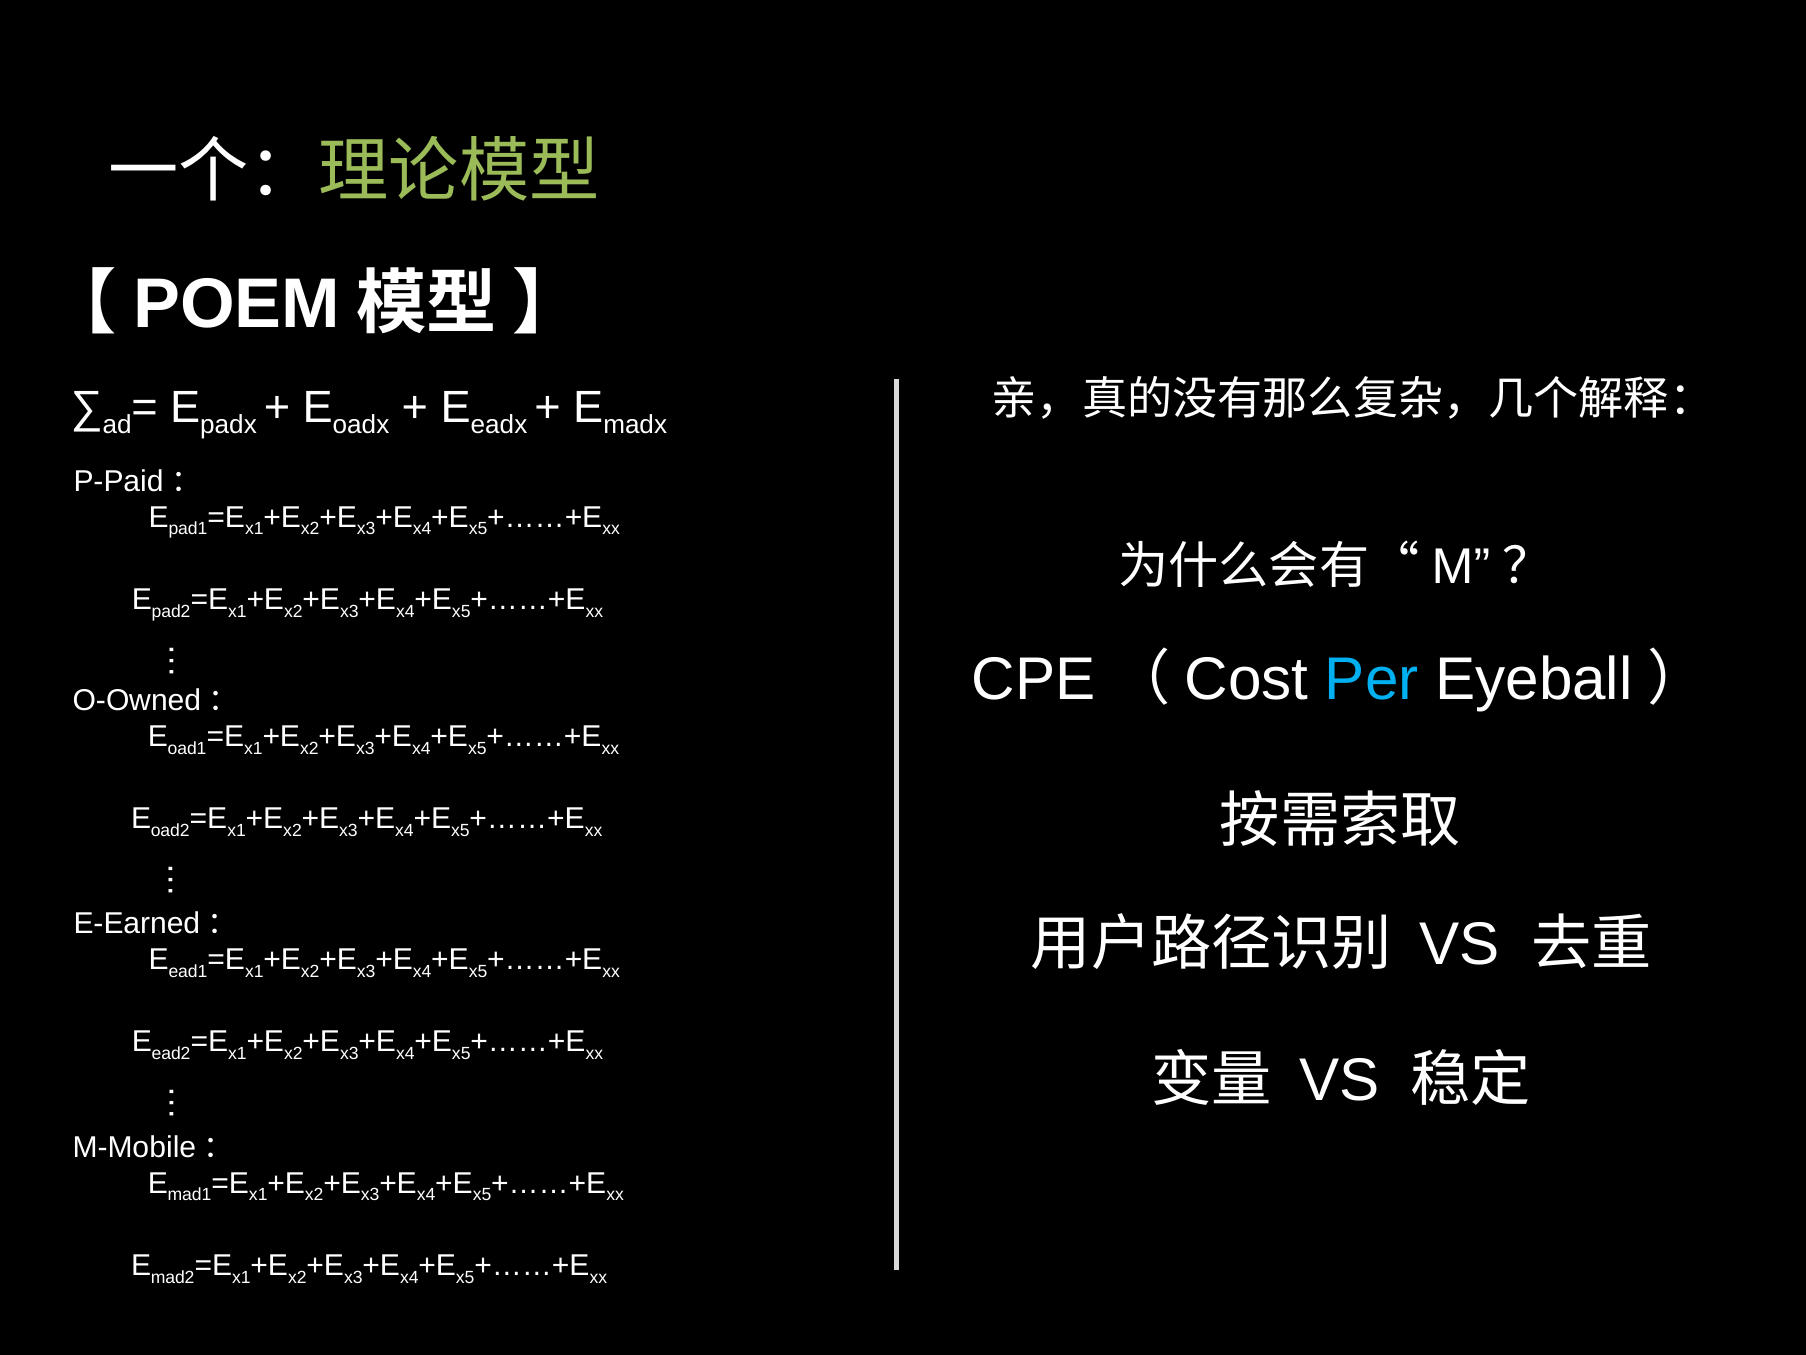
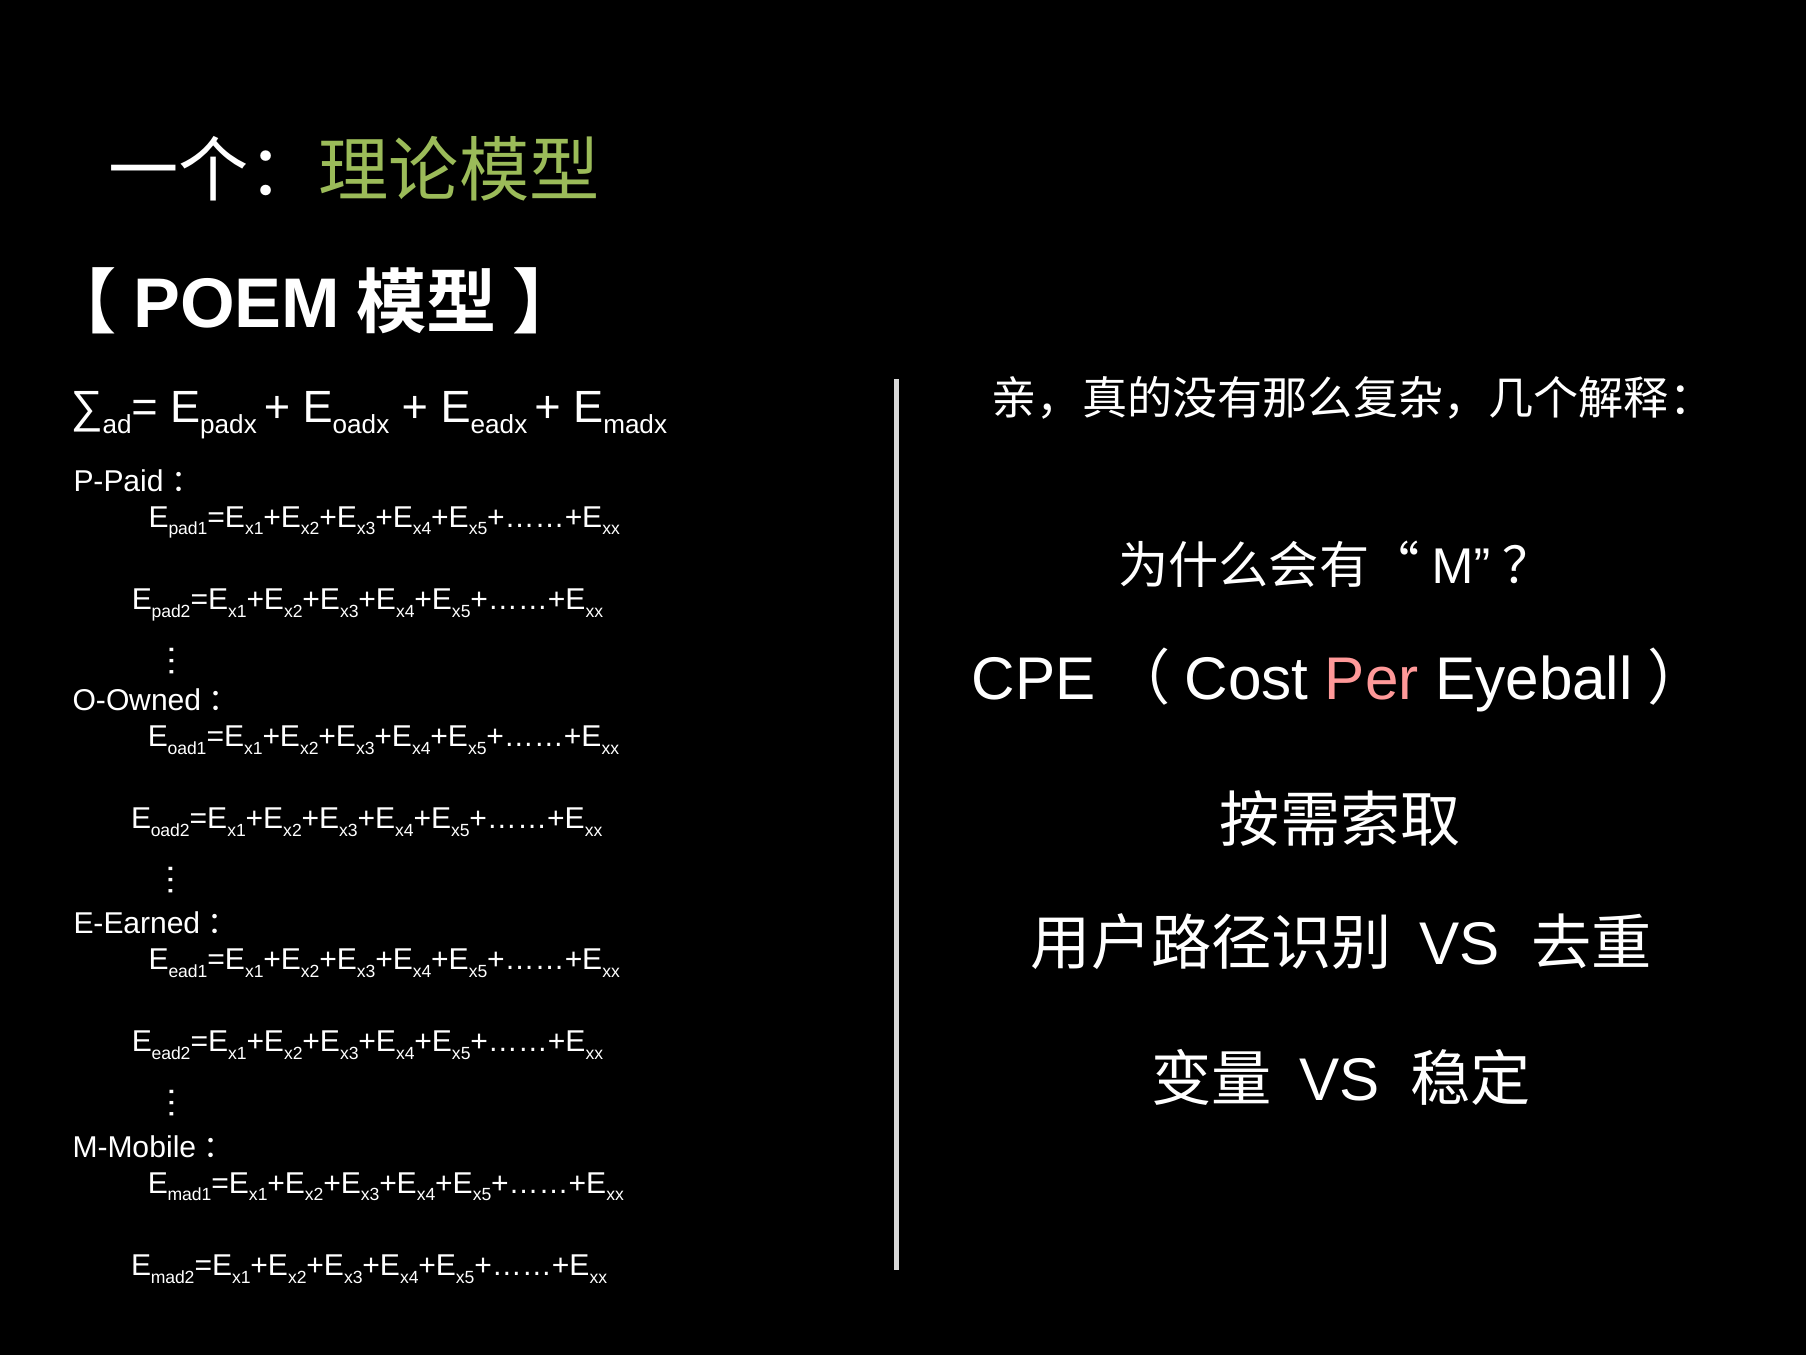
Per colour: light blue -> pink
